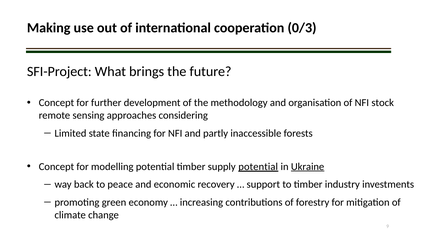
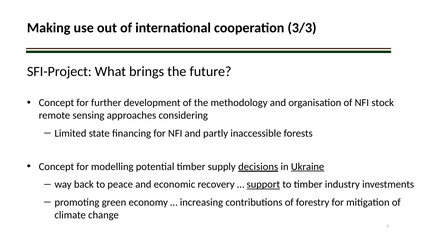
0/3: 0/3 -> 3/3
supply potential: potential -> decisions
support underline: none -> present
